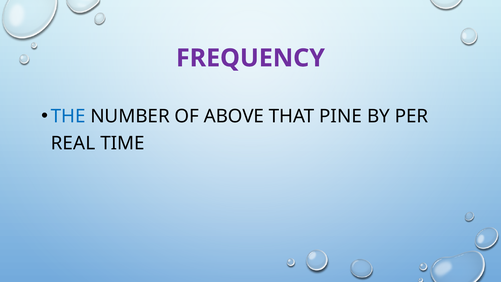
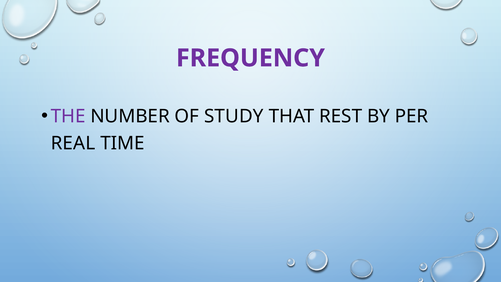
THE colour: blue -> purple
ABOVE: ABOVE -> STUDY
PINE: PINE -> REST
